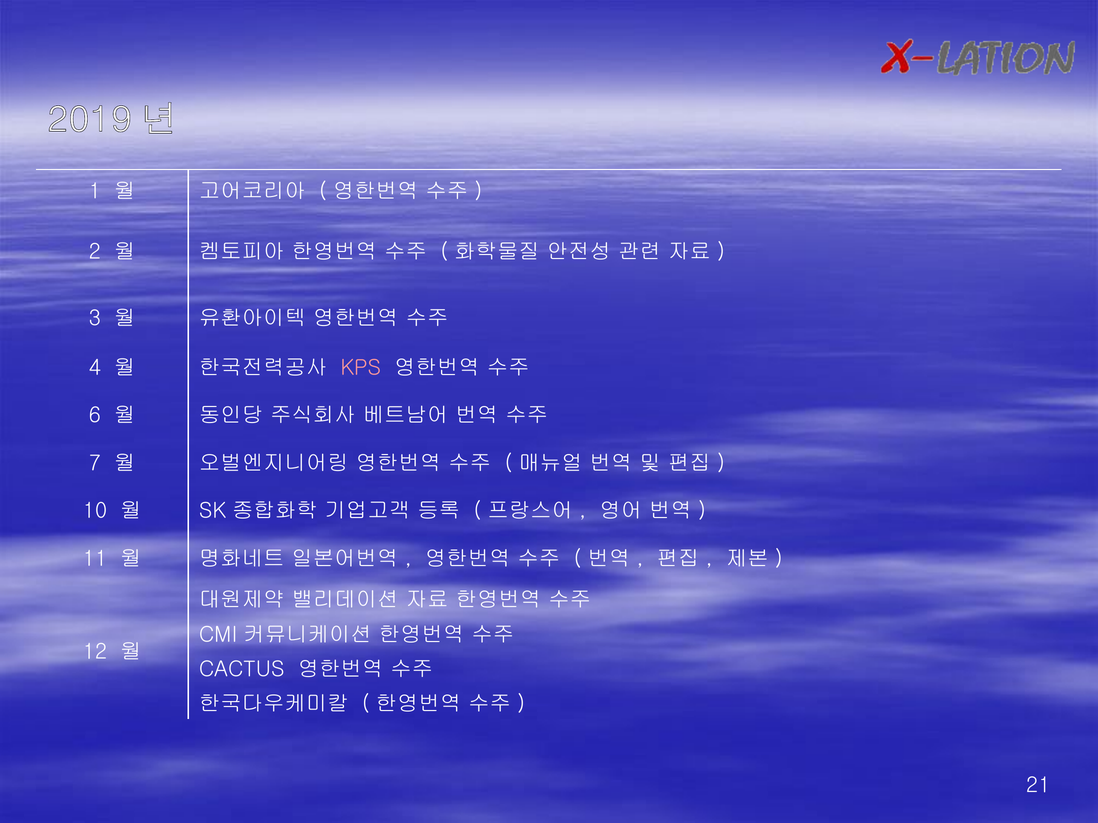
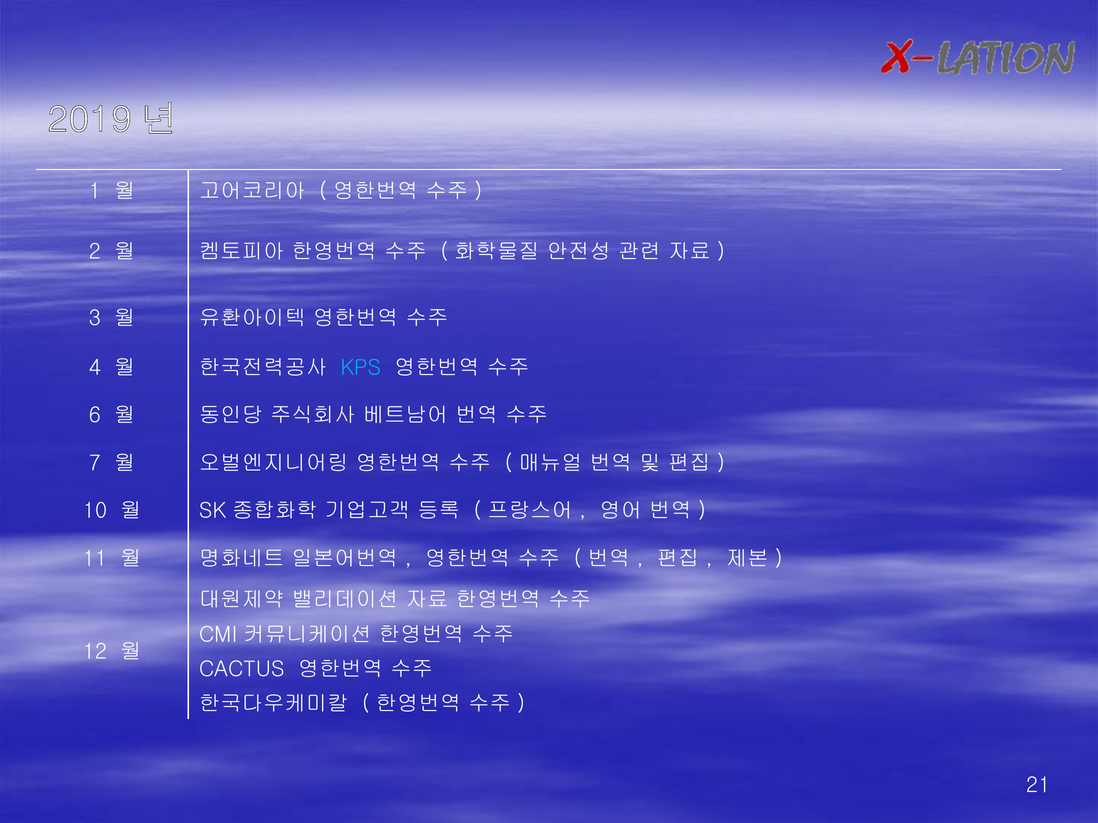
KPS colour: pink -> light blue
